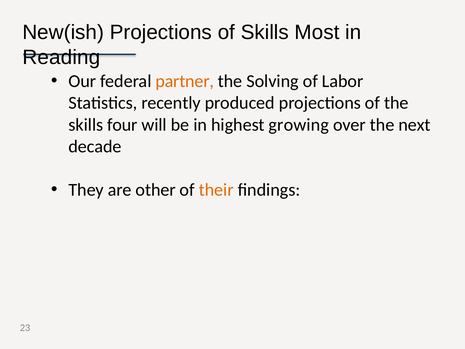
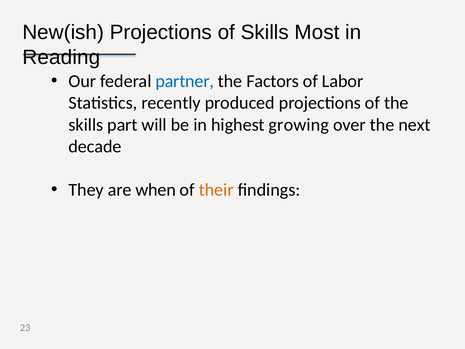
partner colour: orange -> blue
Solving: Solving -> Factors
four: four -> part
other: other -> when
